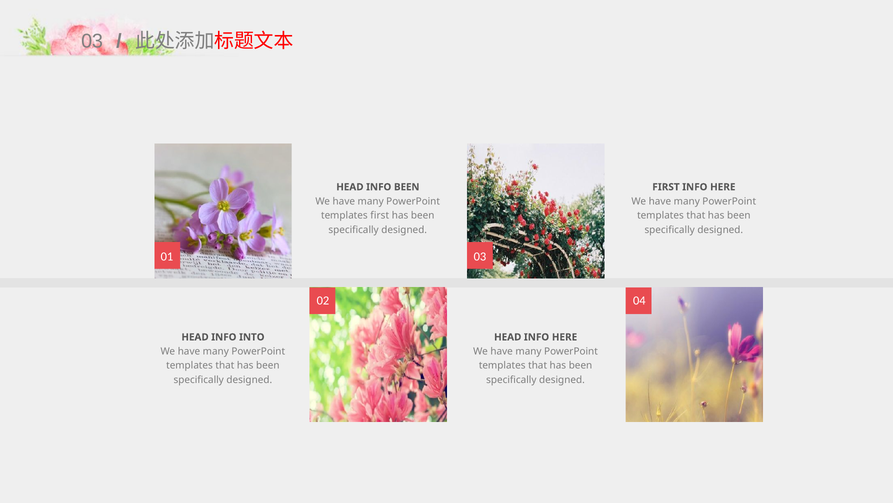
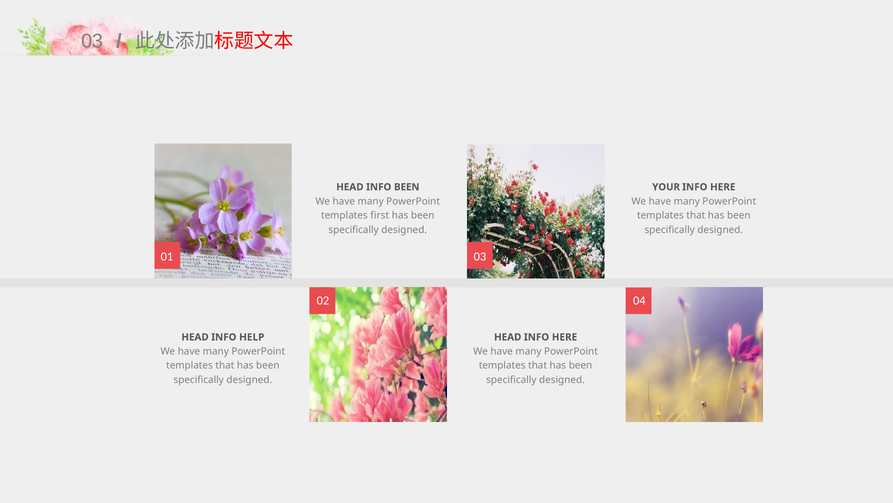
FIRST at (666, 187): FIRST -> YOUR
INTO: INTO -> HELP
